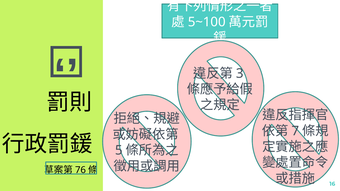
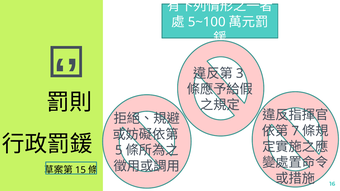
76: 76 -> 15
